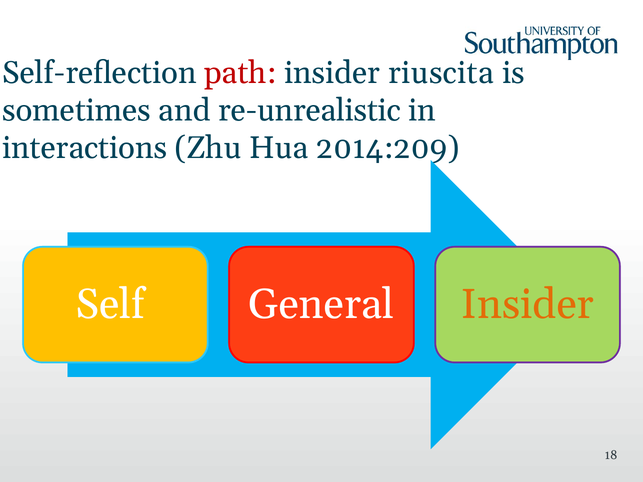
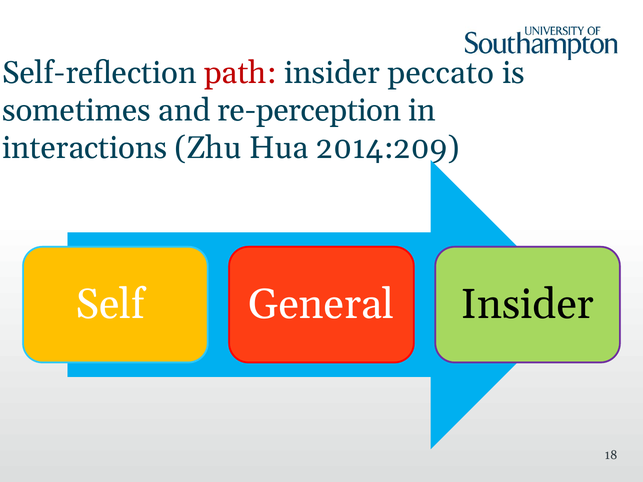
riuscita: riuscita -> peccato
re-unrealistic: re-unrealistic -> re-perception
Insider at (527, 305) colour: orange -> black
